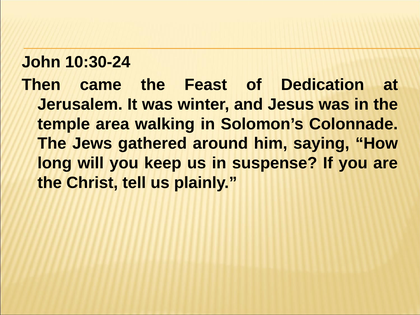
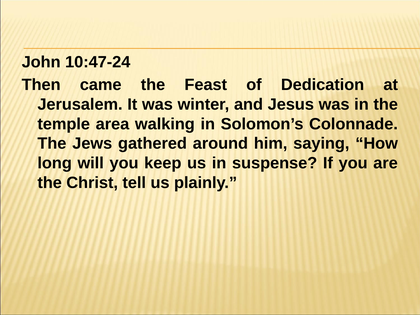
10:30-24: 10:30-24 -> 10:47-24
